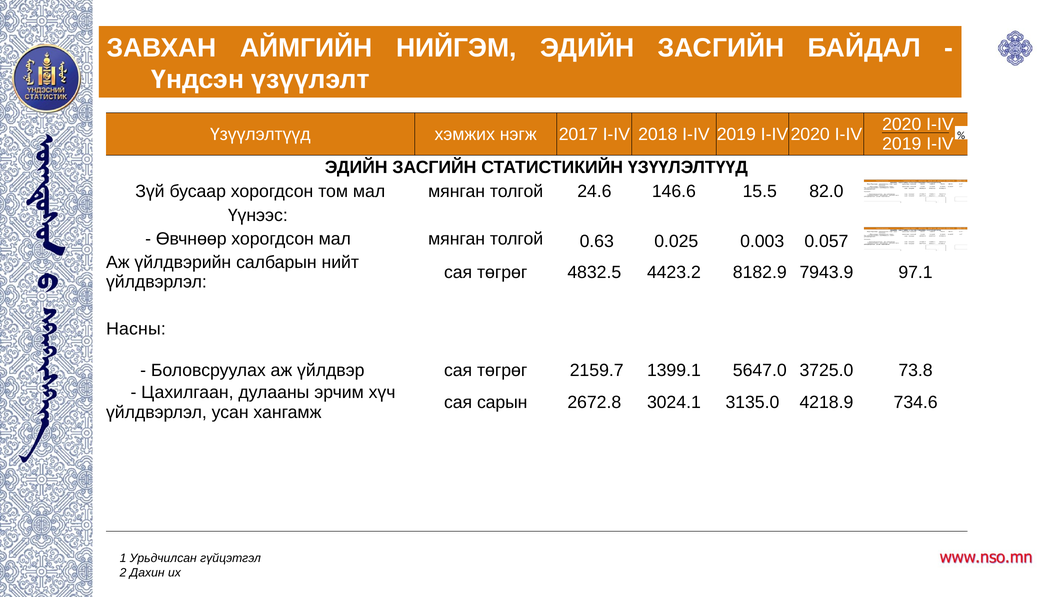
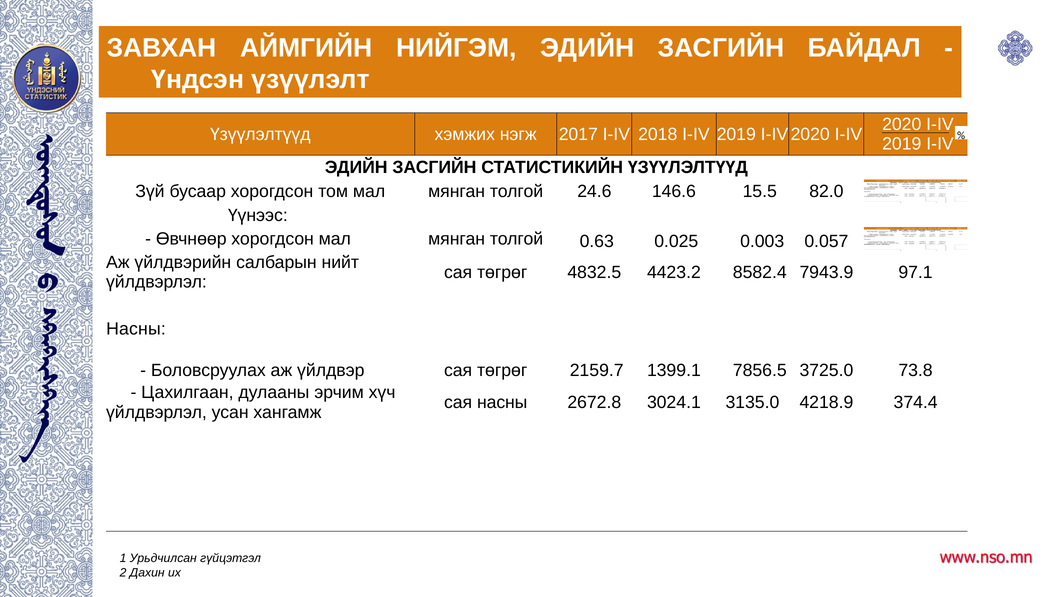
8182.9: 8182.9 -> 8582.4
5647.0: 5647.0 -> 7856.5
сая сарын: сарын -> насны
734.6: 734.6 -> 374.4
